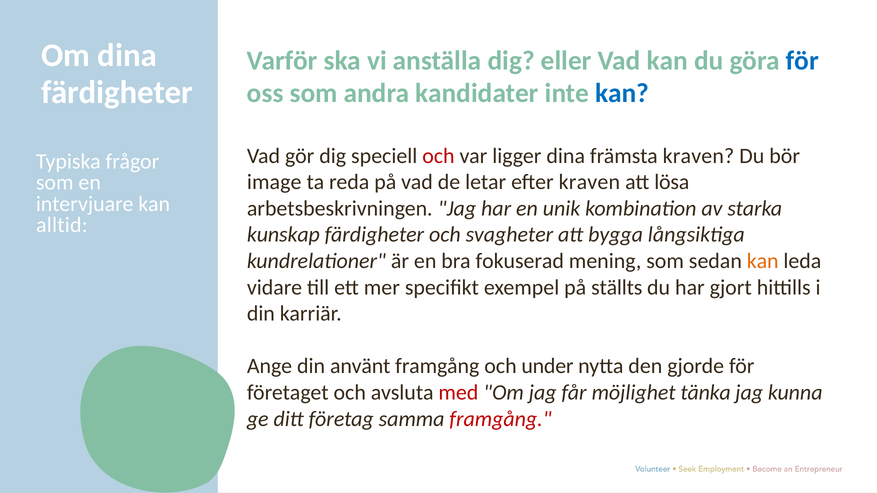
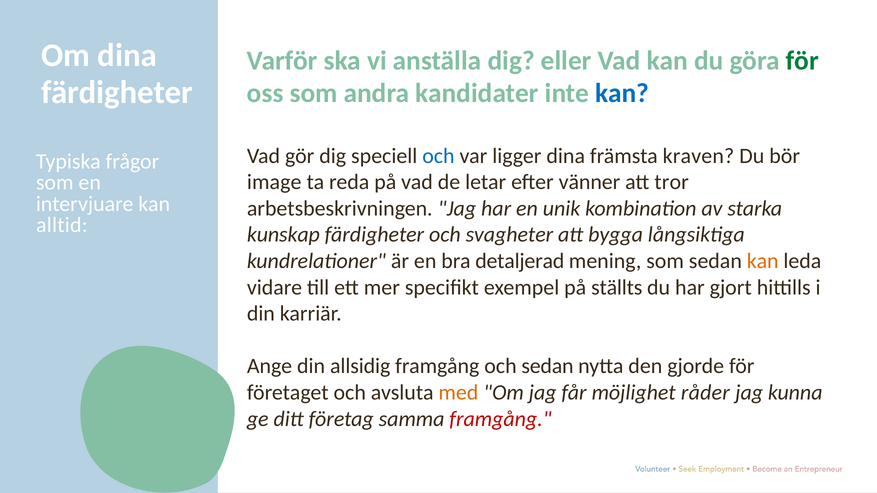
för at (802, 61) colour: blue -> green
och at (438, 156) colour: red -> blue
efter kraven: kraven -> vänner
lösa: lösa -> tror
fokuserad: fokuserad -> detaljerad
använt: använt -> allsidig
och under: under -> sedan
med colour: red -> orange
tänka: tänka -> råder
